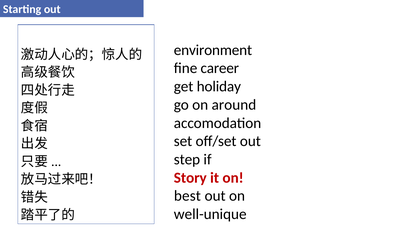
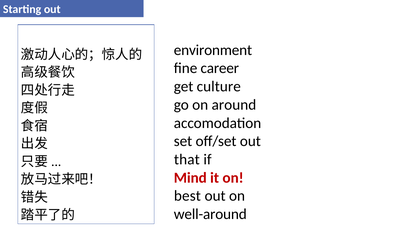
holiday: holiday -> culture
step: step -> that
Story: Story -> Mind
well-unique: well-unique -> well-around
